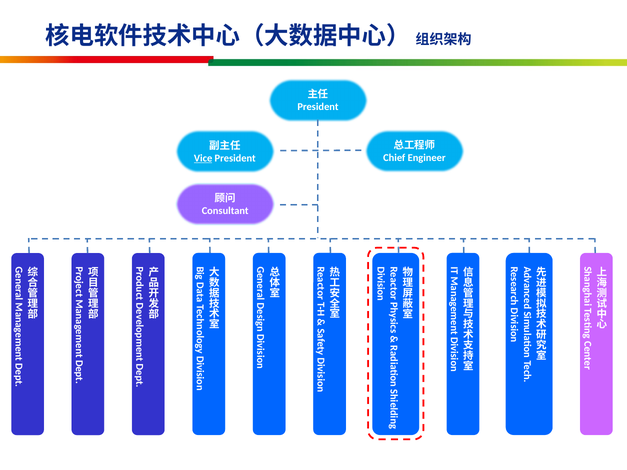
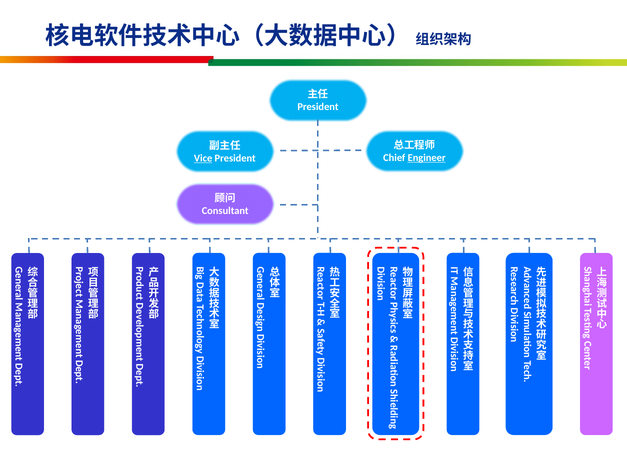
Engineer underline: none -> present
